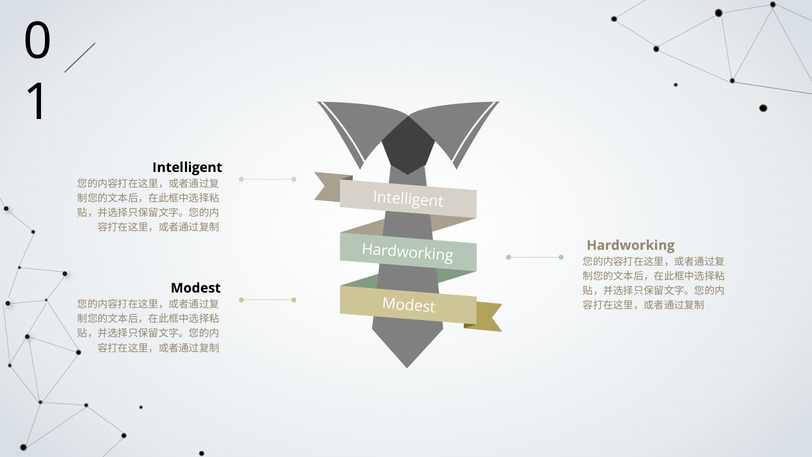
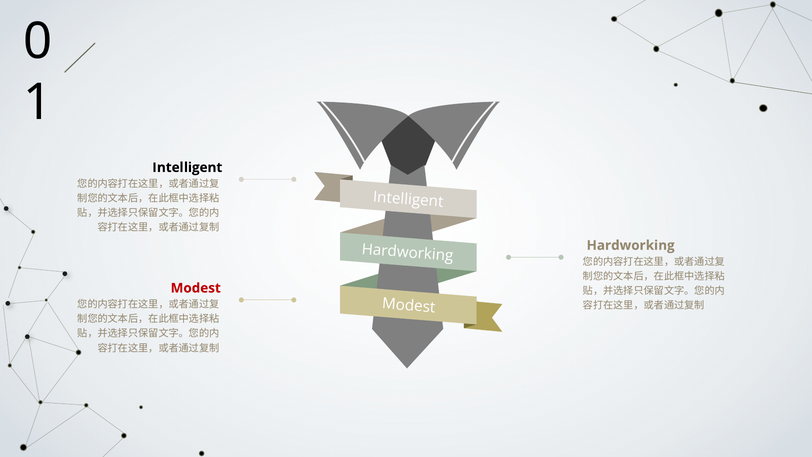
Modest at (196, 288) colour: black -> red
